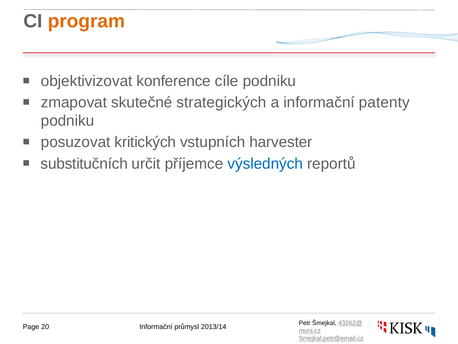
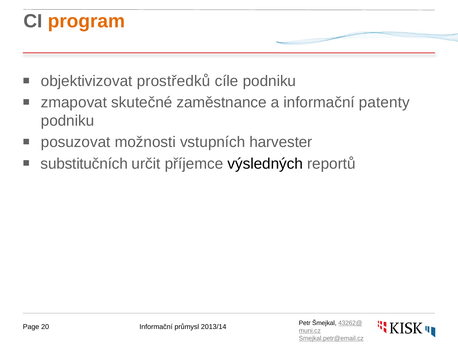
konference: konference -> prostředků
strategických: strategických -> zaměstnance
kritických: kritických -> možnosti
výsledných colour: blue -> black
